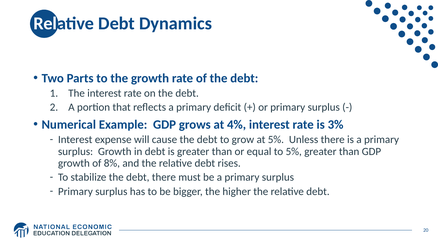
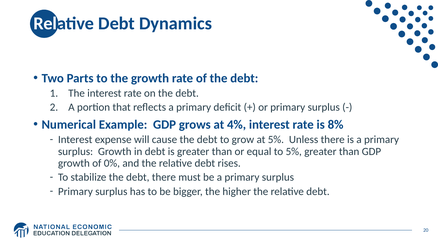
3%: 3% -> 8%
8%: 8% -> 0%
